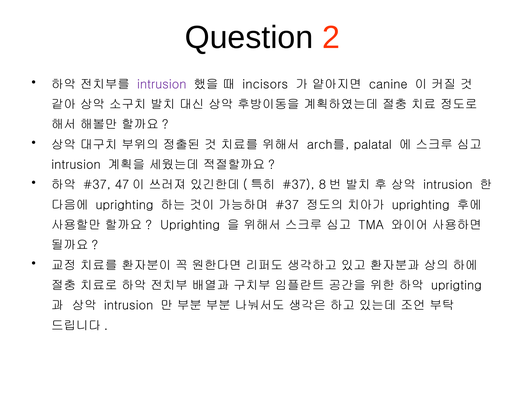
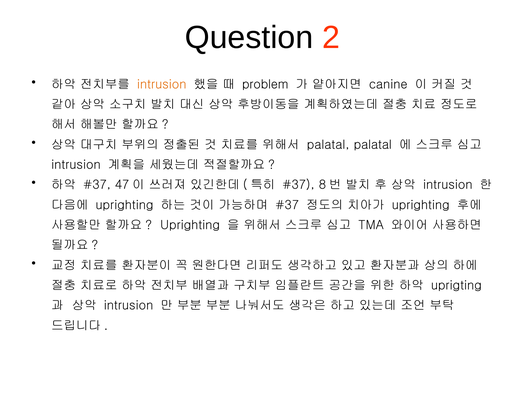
intrusion at (162, 84) colour: purple -> orange
incisors: incisors -> problem
arch를 at (328, 145): arch를 -> palatal
